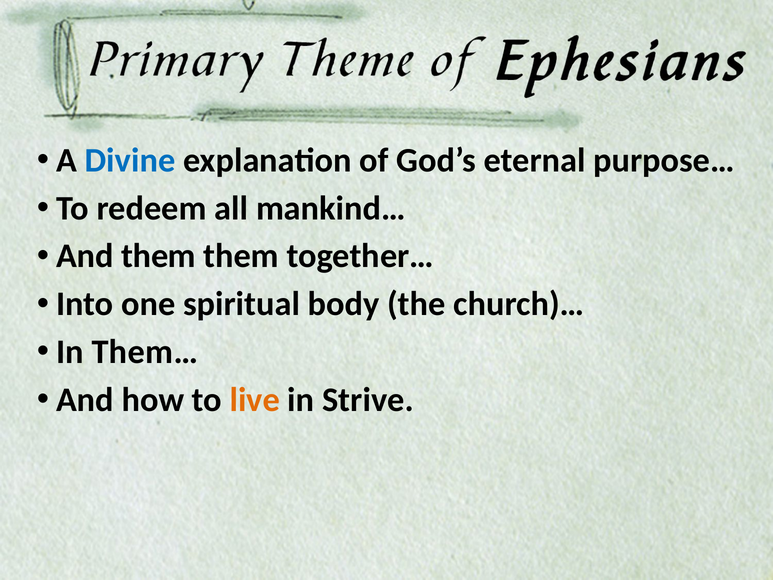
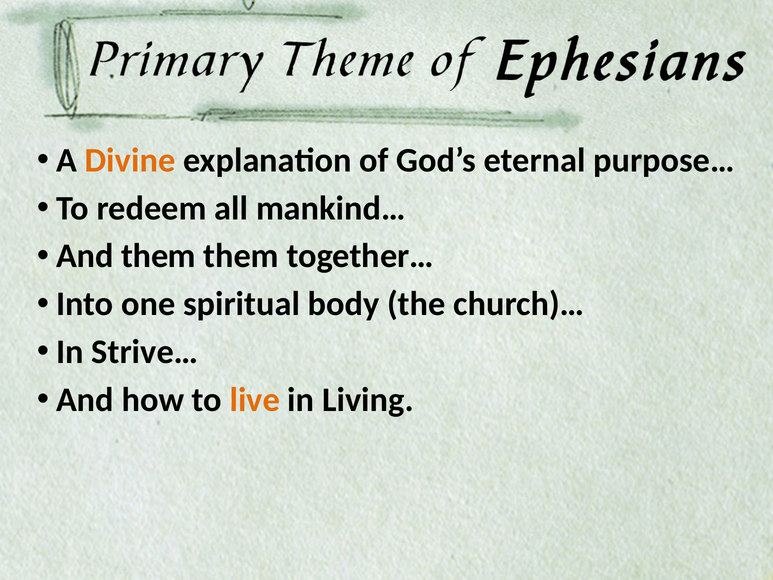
Divine colour: blue -> orange
Them…: Them… -> Strive…
Strive: Strive -> Living
